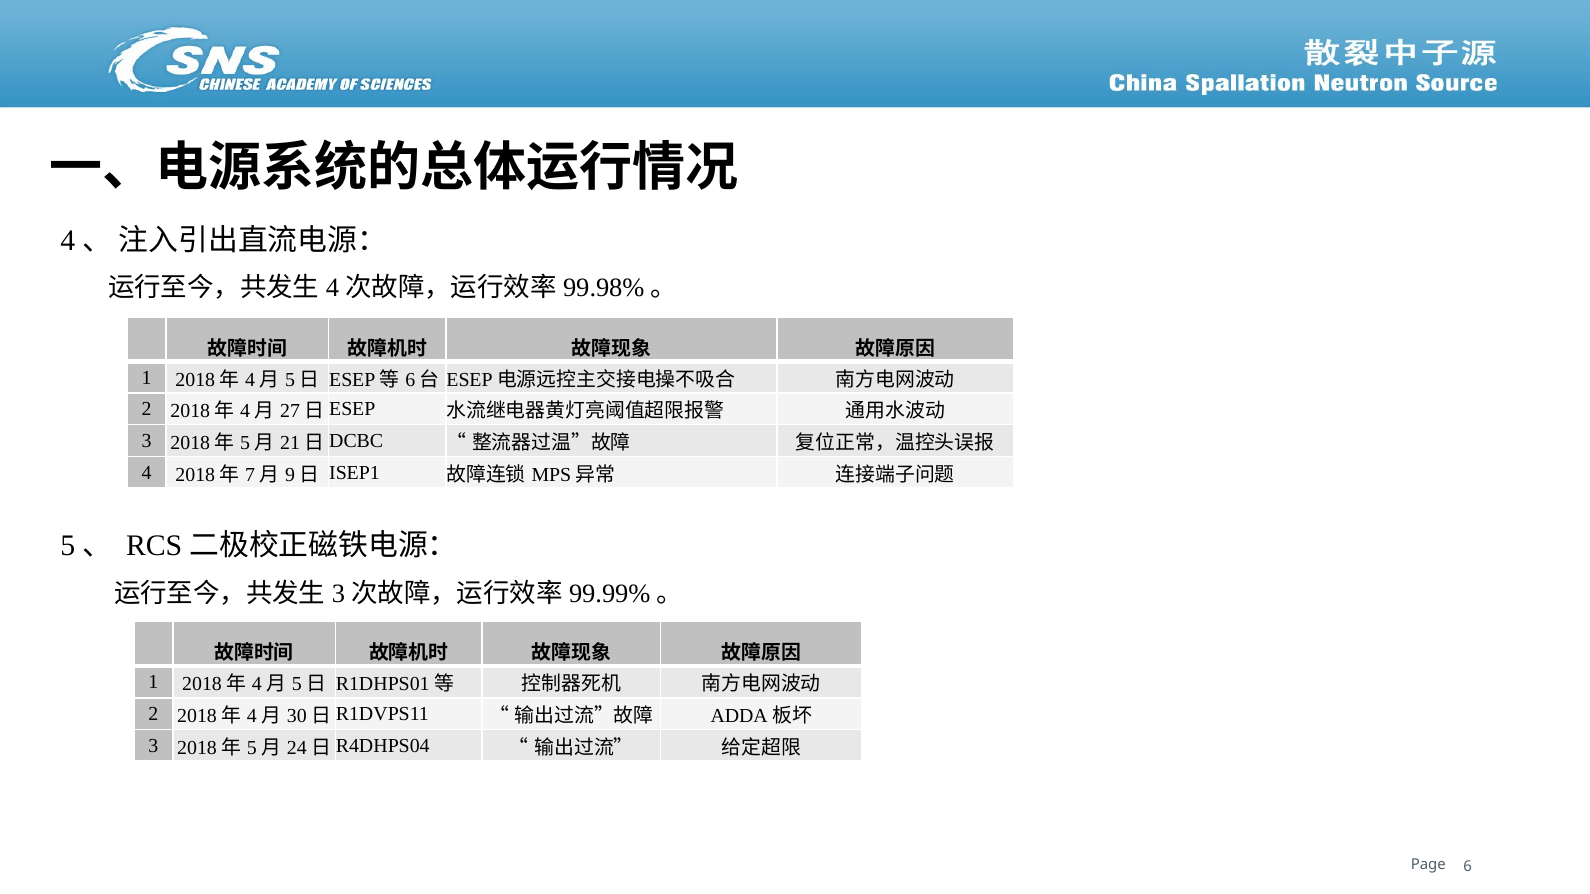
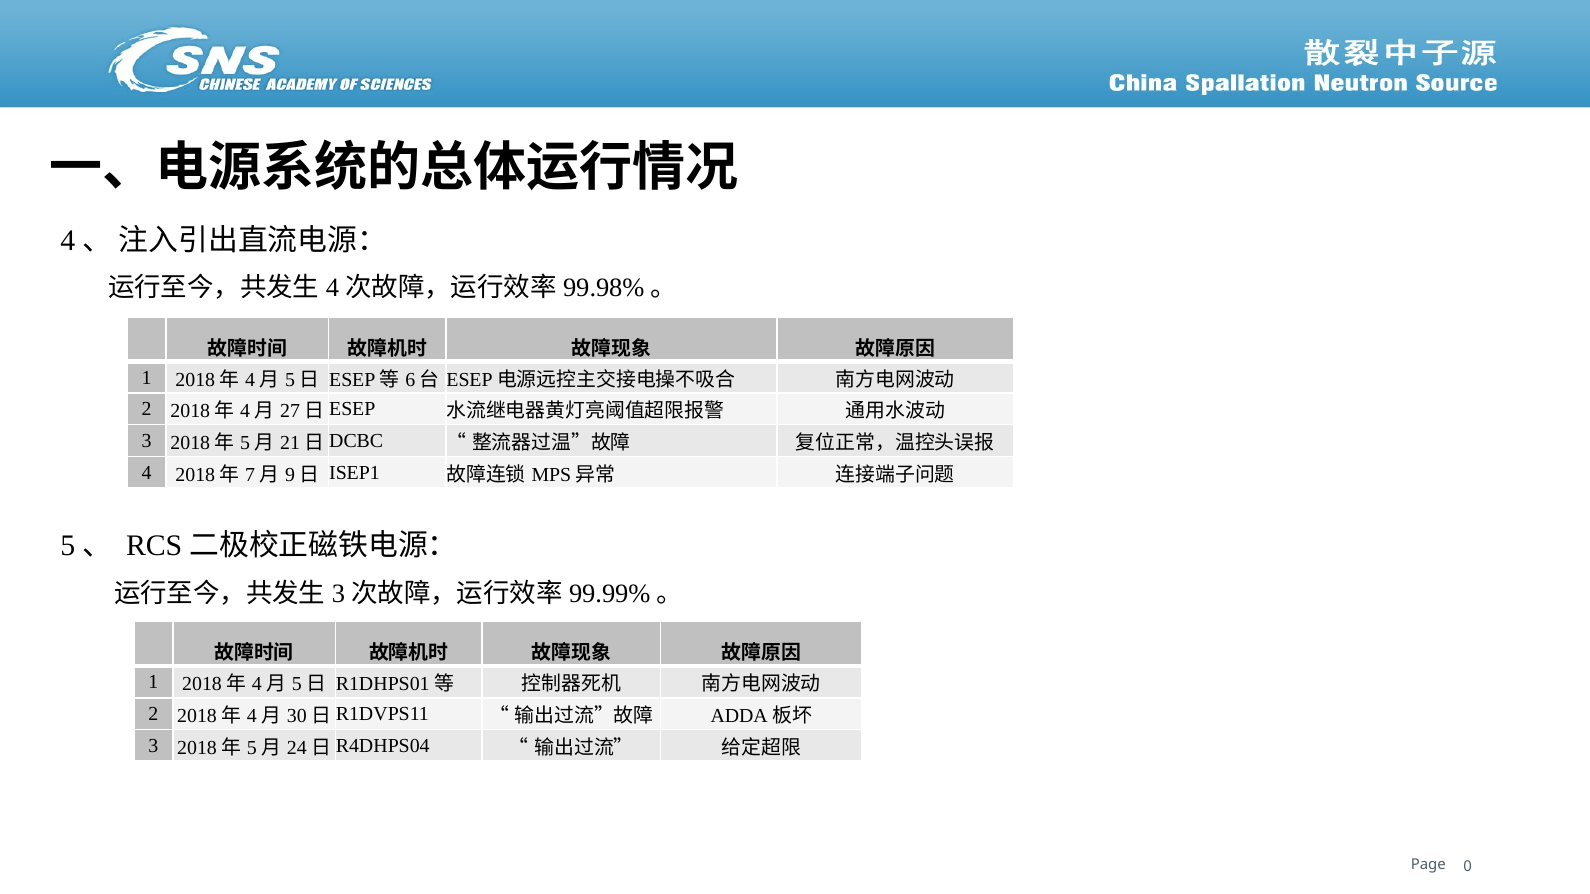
6: 6 -> 0
